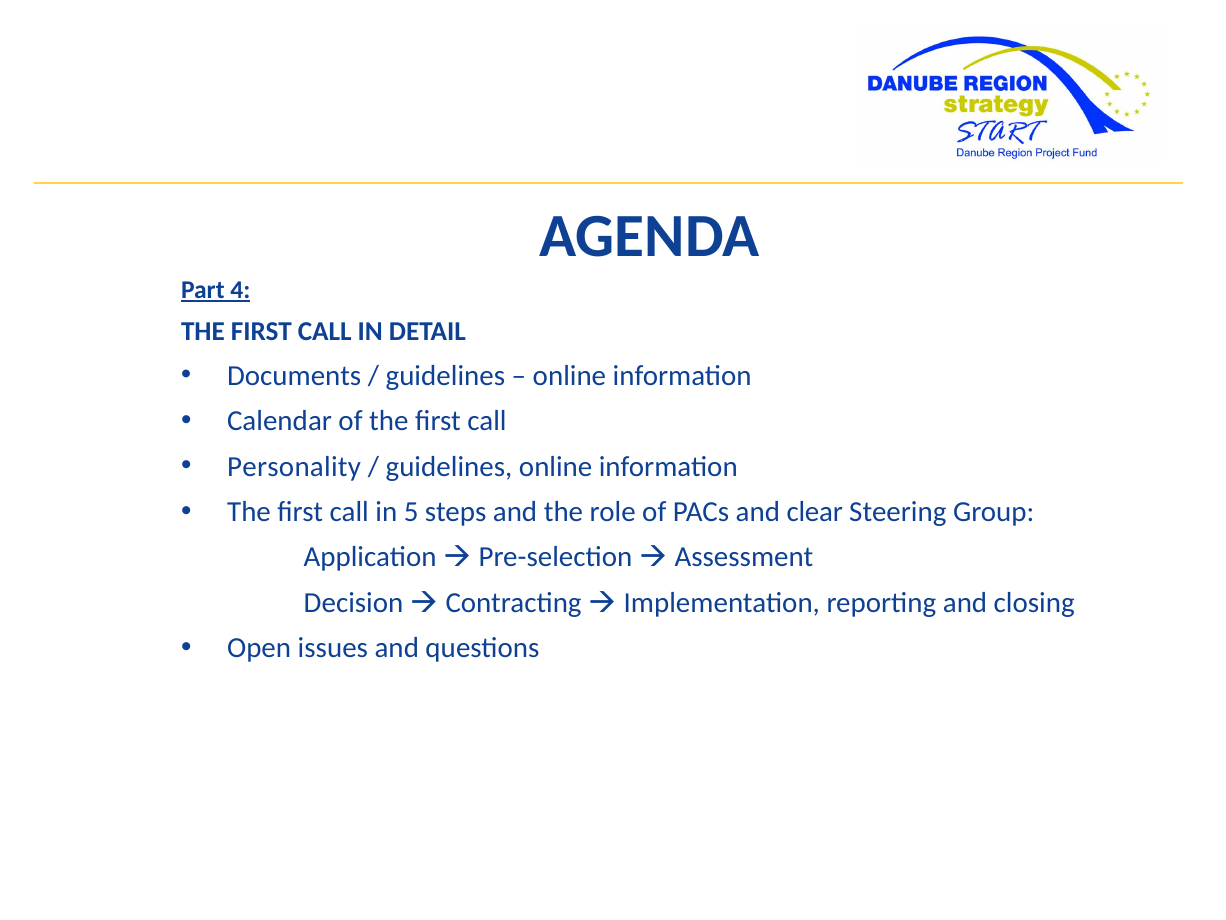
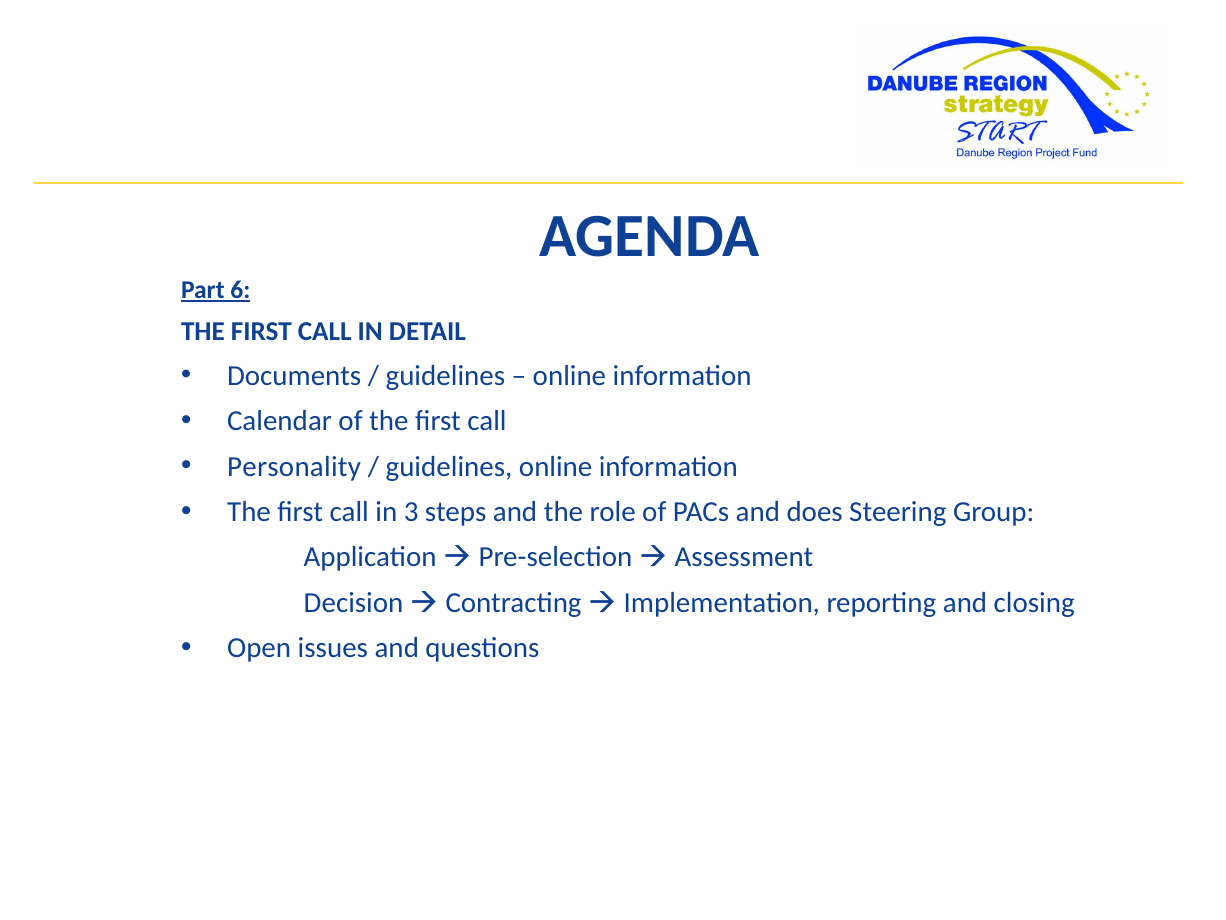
4: 4 -> 6
5: 5 -> 3
clear: clear -> does
